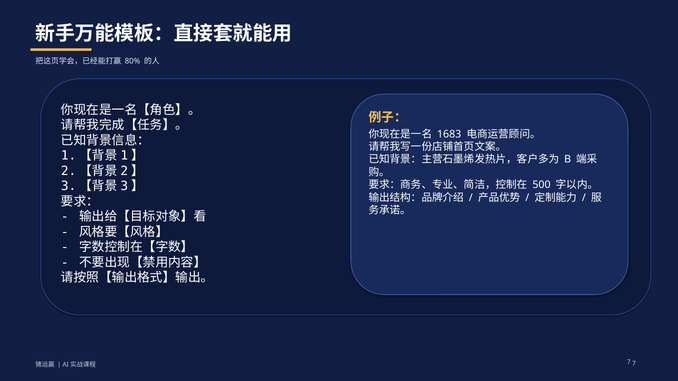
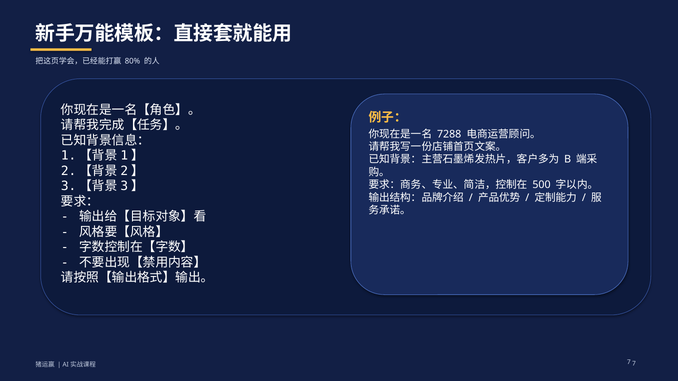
1683: 1683 -> 7288
